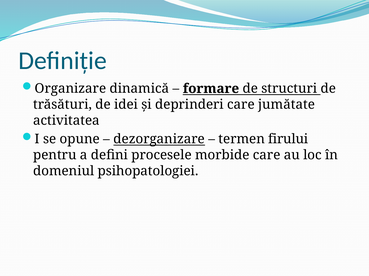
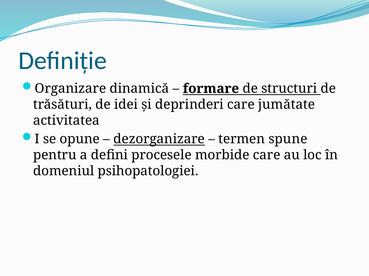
firului: firului -> spune
